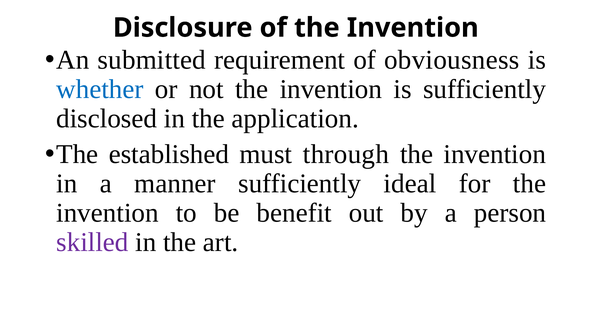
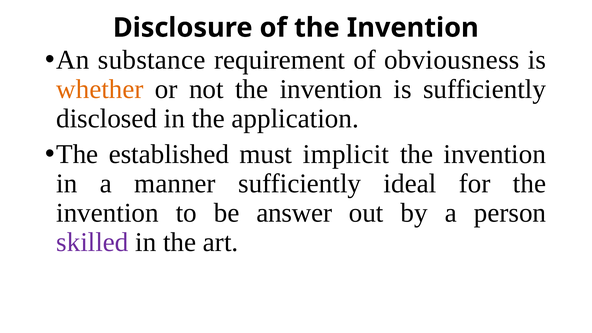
submitted: submitted -> substance
whether colour: blue -> orange
through: through -> implicit
benefit: benefit -> answer
